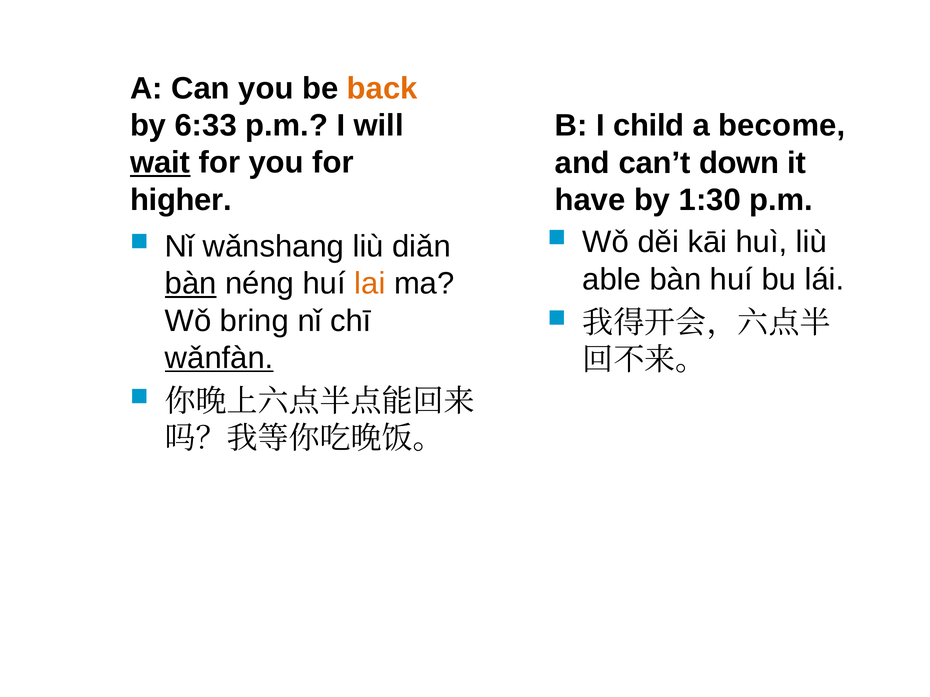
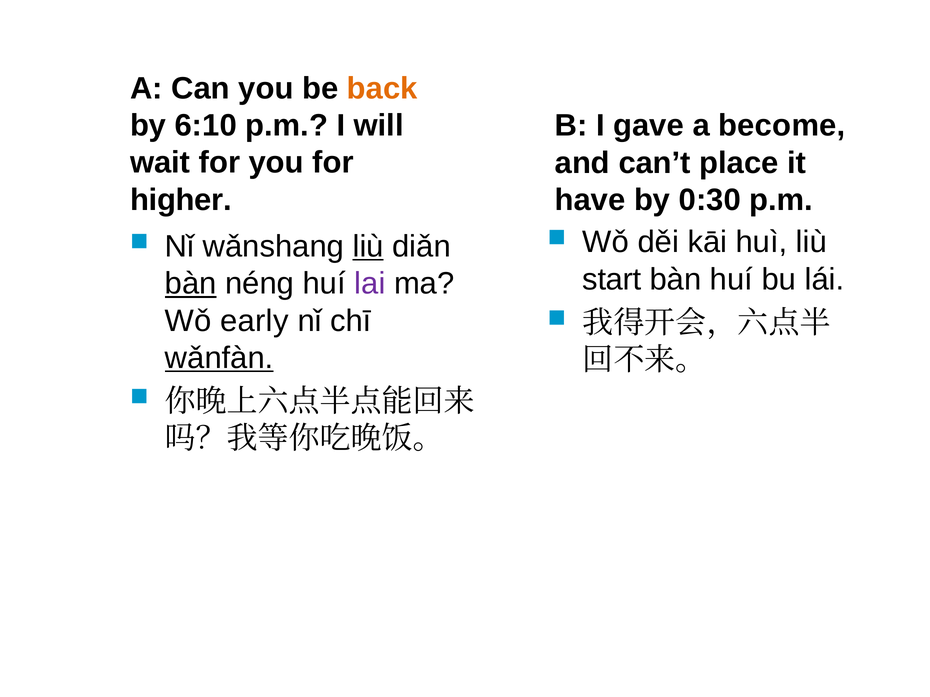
6:33: 6:33 -> 6:10
child: child -> gave
wait underline: present -> none
down: down -> place
1:30: 1:30 -> 0:30
liù at (368, 247) underline: none -> present
able: able -> start
lai colour: orange -> purple
bring: bring -> early
